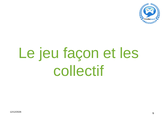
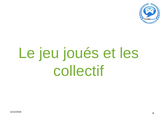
façon: façon -> joués
